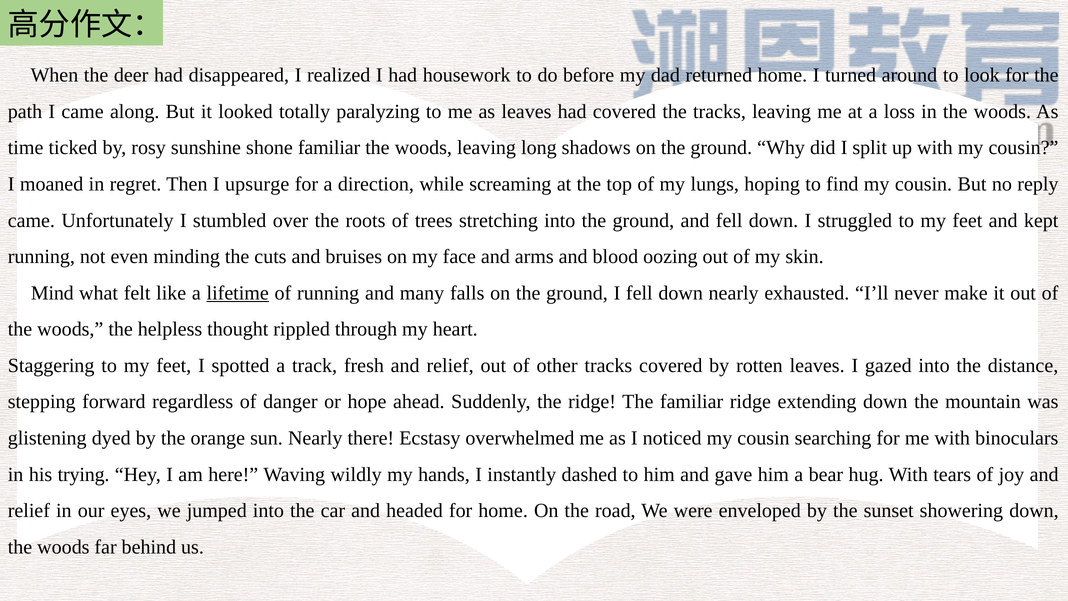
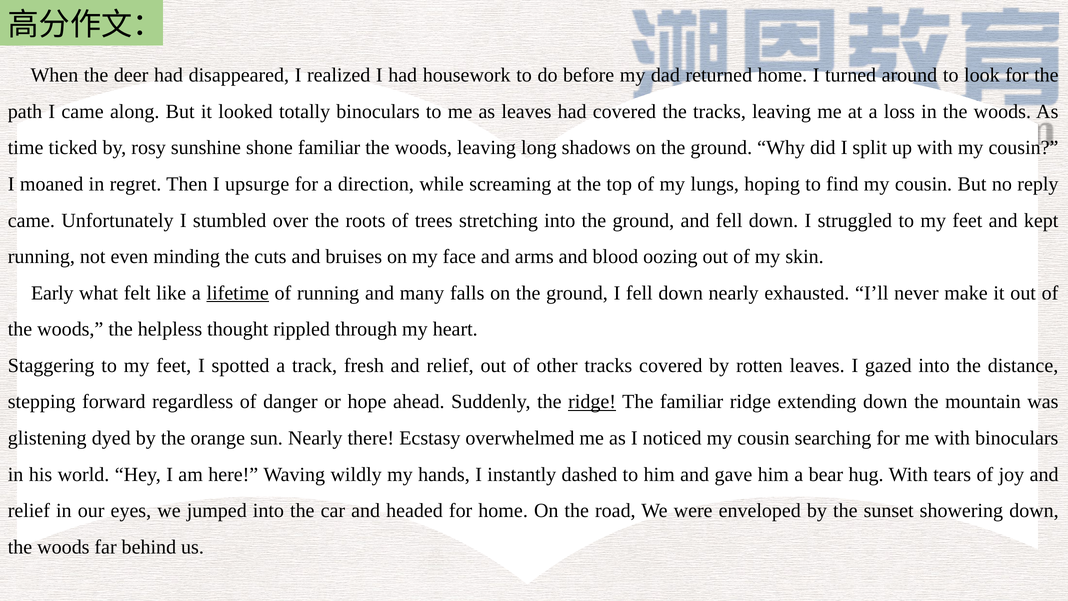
totally paralyzing: paralyzing -> binoculars
Mind: Mind -> Early
ridge at (592, 402) underline: none -> present
trying: trying -> world
